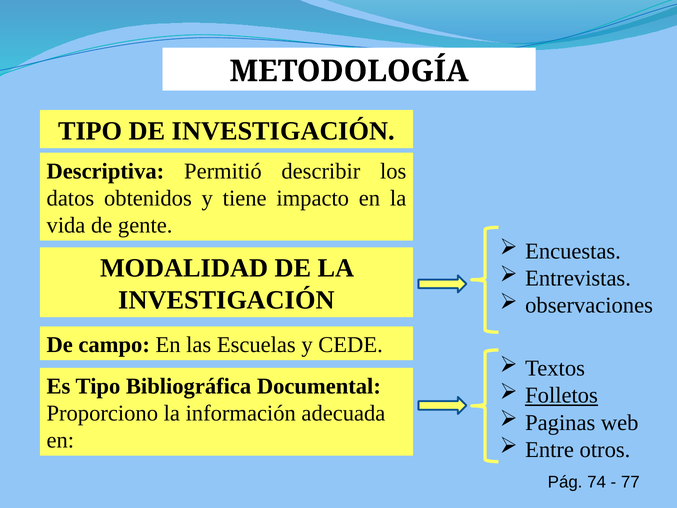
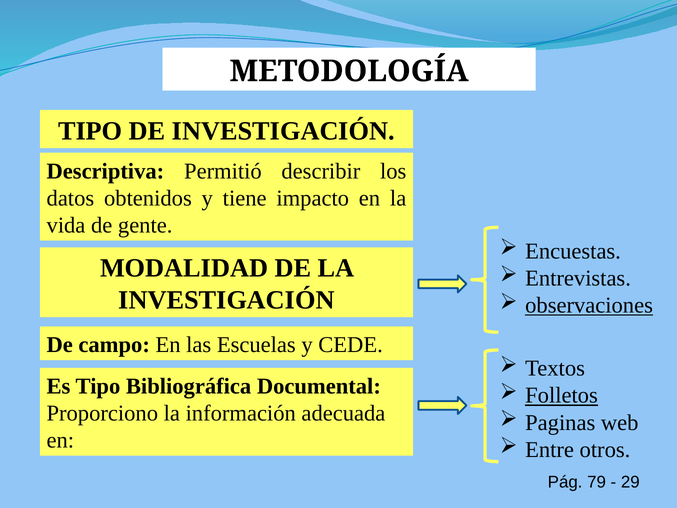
observaciones underline: none -> present
74: 74 -> 79
77: 77 -> 29
